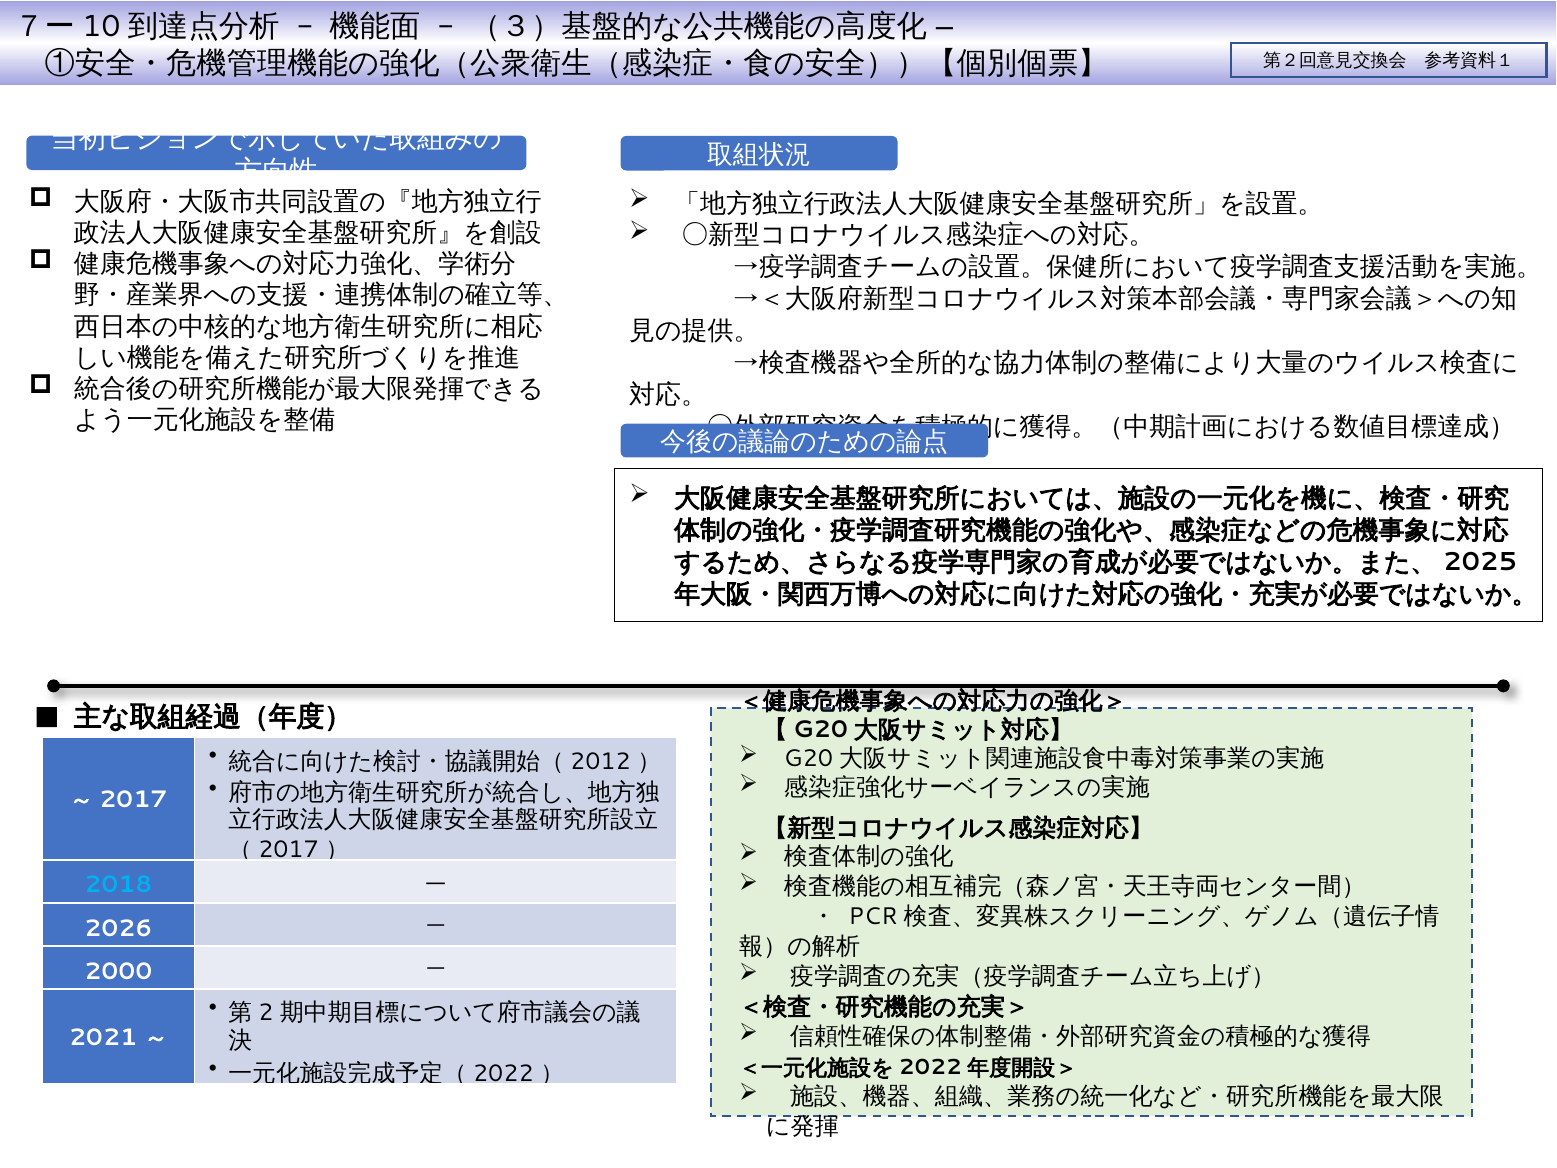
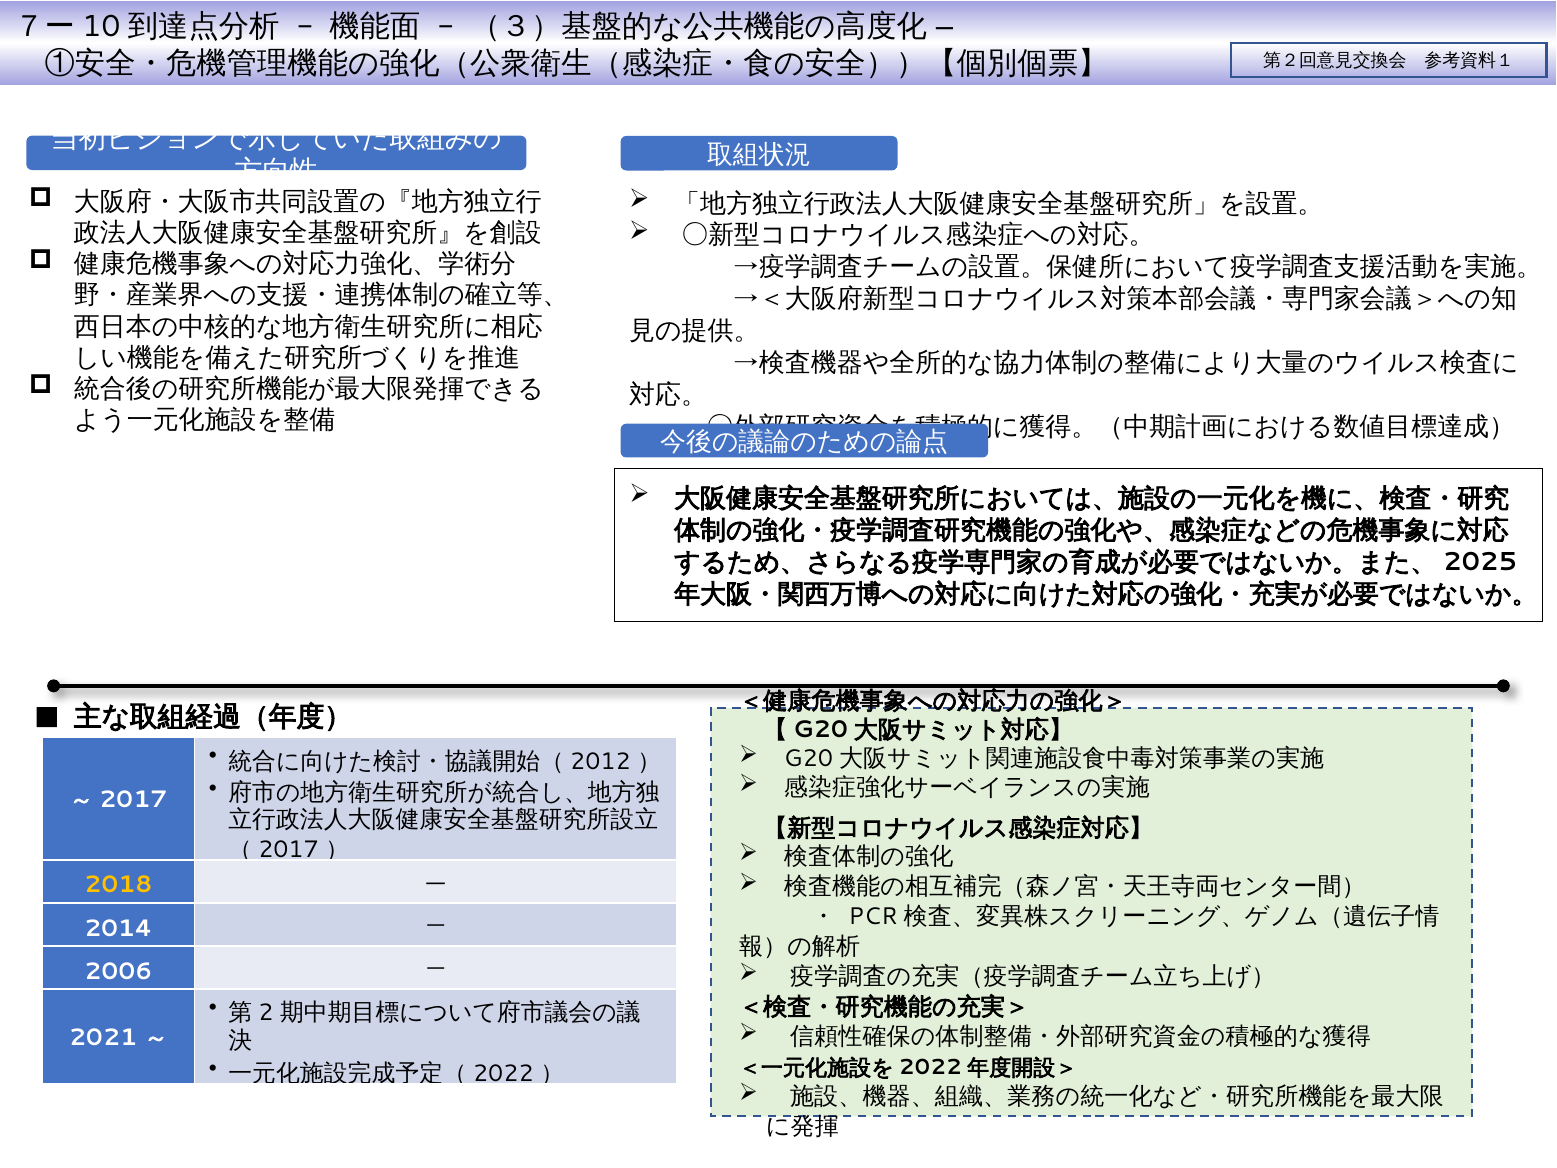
2018 colour: light blue -> yellow
2026: 2026 -> 2014
2000: 2000 -> 2006
